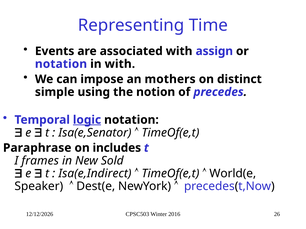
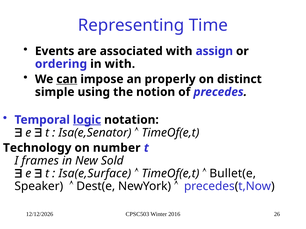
notation at (61, 64): notation -> ordering
can underline: none -> present
mothers: mothers -> properly
Paraphrase: Paraphrase -> Technology
includes: includes -> number
Isa(e,Indirect: Isa(e,Indirect -> Isa(e,Surface
World(e: World(e -> Bullet(e
